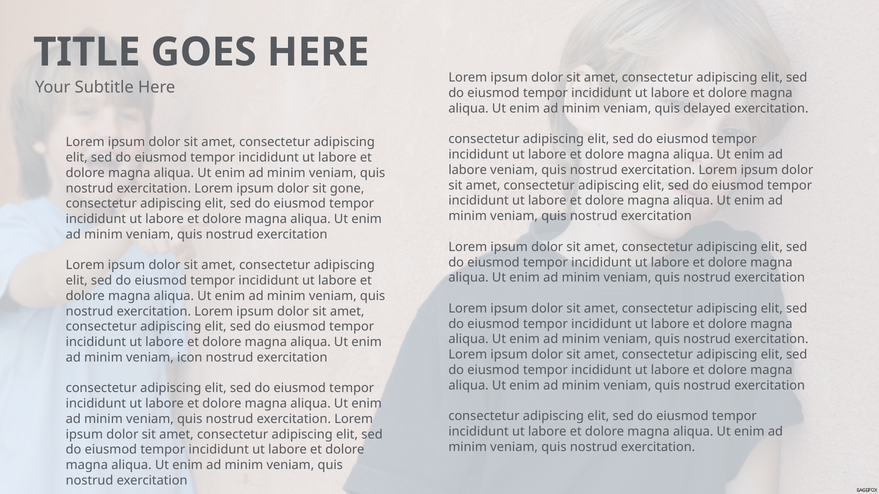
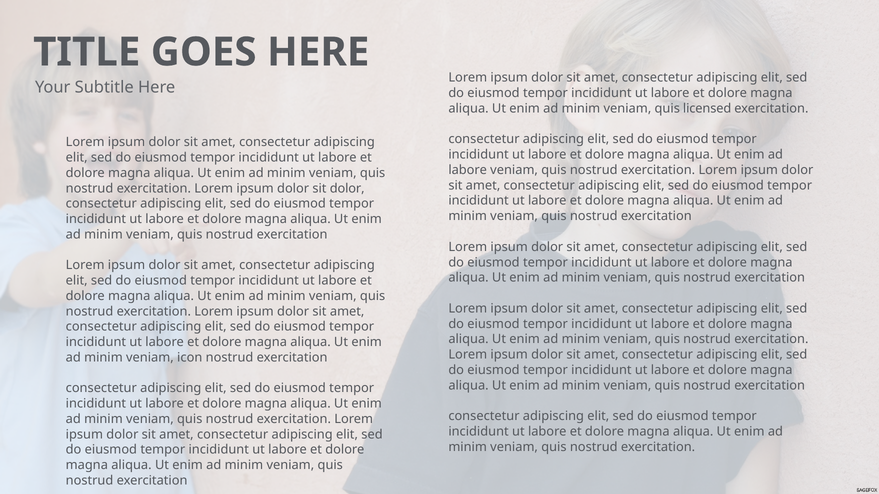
delayed: delayed -> licensed
sit gone: gone -> dolor
